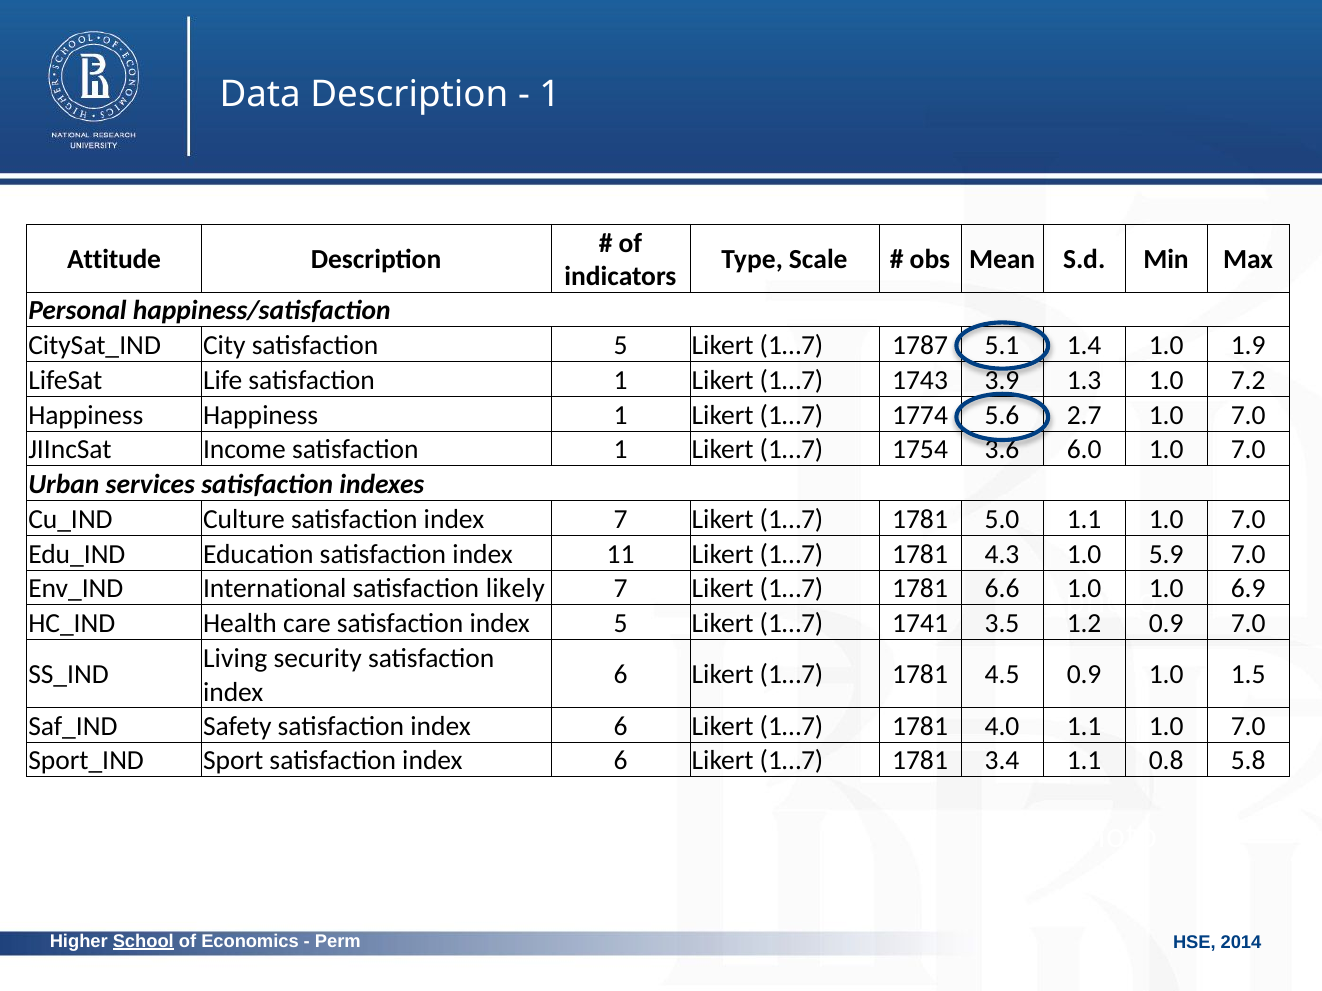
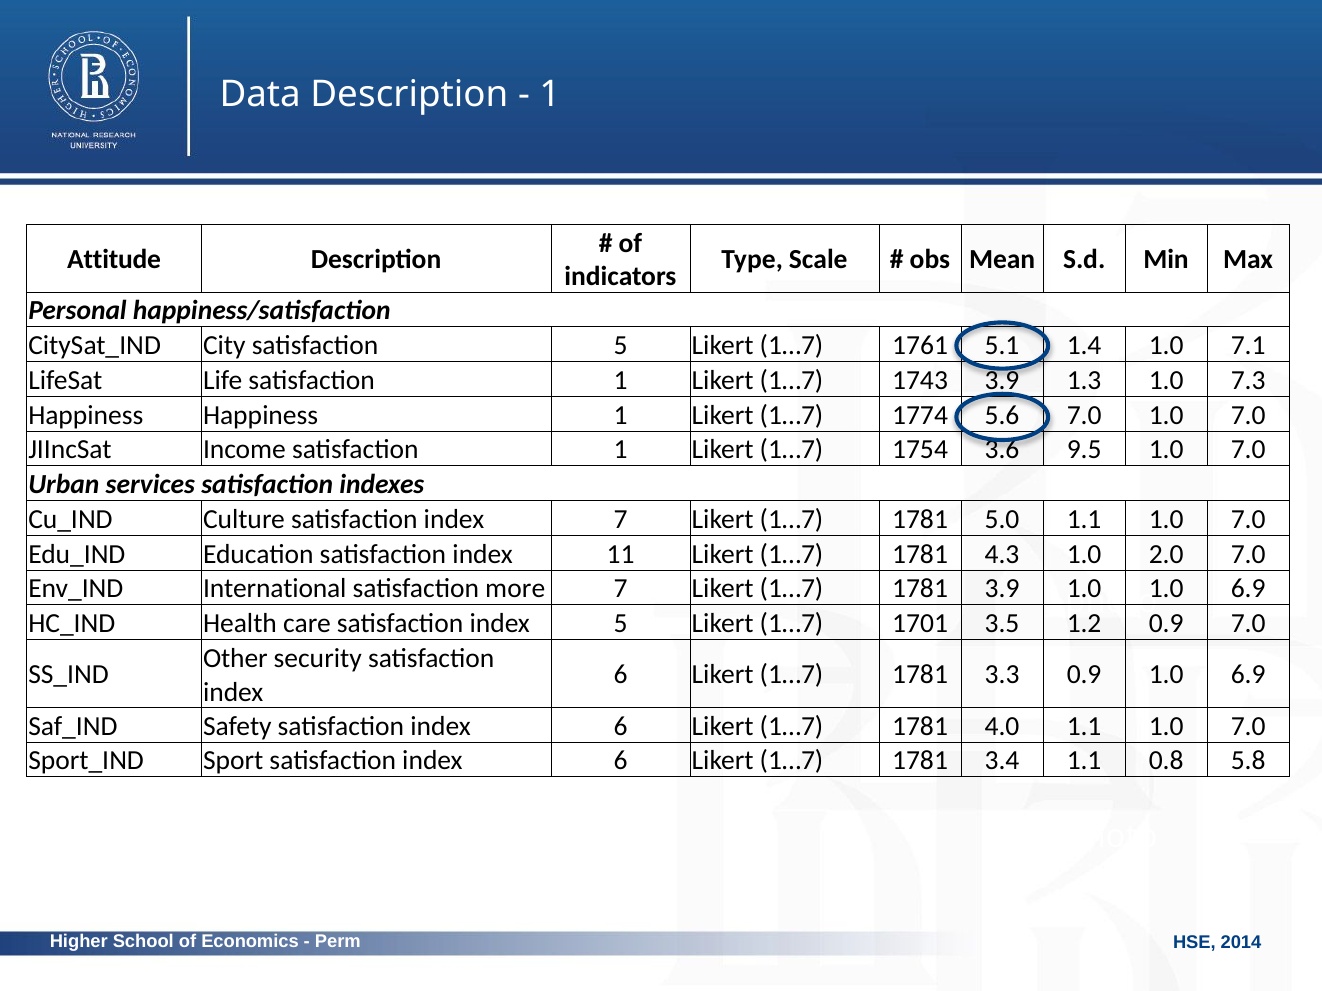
1787: 1787 -> 1761
1.9: 1.9 -> 7.1
7.2: 7.2 -> 7.3
2.7 at (1084, 415): 2.7 -> 7.0
6.0: 6.0 -> 9.5
5.9: 5.9 -> 2.0
likely: likely -> more
1781 6.6: 6.6 -> 3.9
1741: 1741 -> 1701
Living: Living -> Other
4.5: 4.5 -> 3.3
0.9 1.0 1.5: 1.5 -> 6.9
School underline: present -> none
